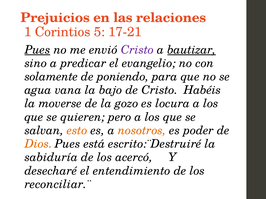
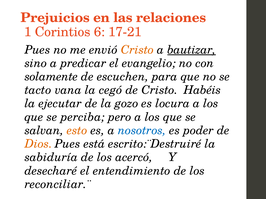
5: 5 -> 6
Pues at (37, 50) underline: present -> none
Cristo at (137, 50) colour: purple -> orange
poniendo: poniendo -> escuchen
agua: agua -> tacto
bajo: bajo -> cegó
moverse: moverse -> ejecutar
quieren: quieren -> perciba
nosotros colour: orange -> blue
